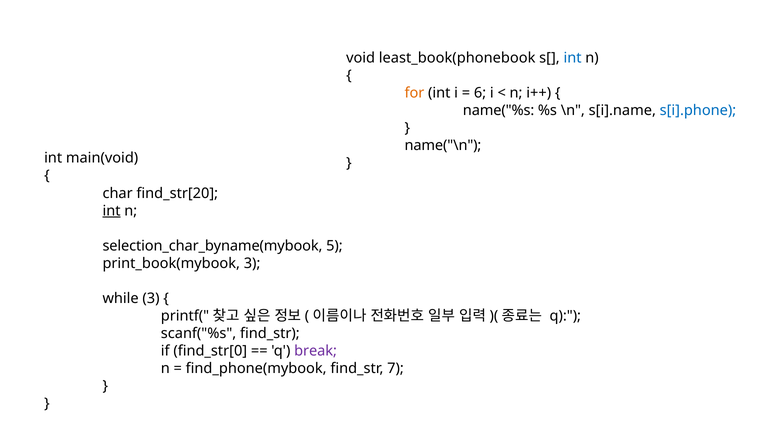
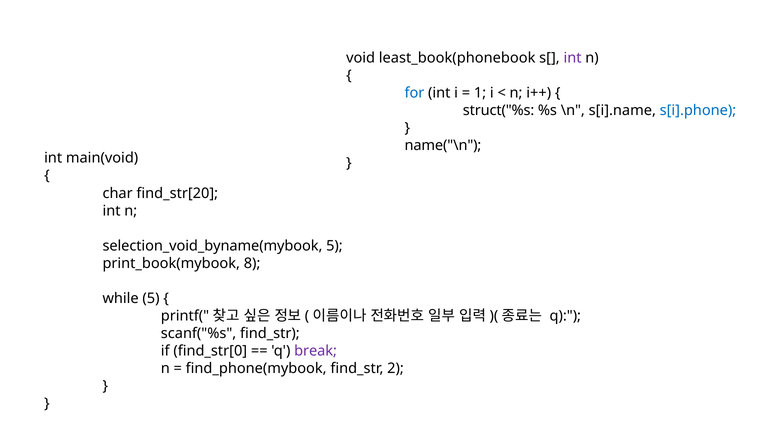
int at (573, 58) colour: blue -> purple
for colour: orange -> blue
6: 6 -> 1
name("%s: name("%s -> struct("%s
int at (112, 211) underline: present -> none
selection_char_byname(mybook: selection_char_byname(mybook -> selection_void_byname(mybook
print_book(mybook 3: 3 -> 8
while 3: 3 -> 5
7: 7 -> 2
